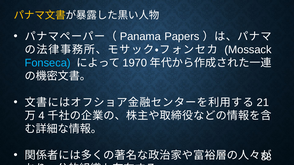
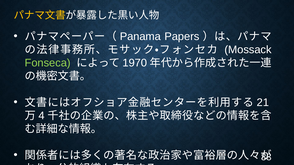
Fonseca colour: light blue -> light green
